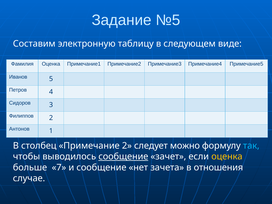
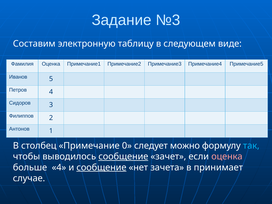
№5: №5 -> №3
Примечание 2: 2 -> 0
оценка at (227, 157) colour: yellow -> pink
больше 7: 7 -> 4
сообщение at (101, 167) underline: none -> present
отношения: отношения -> принимает
